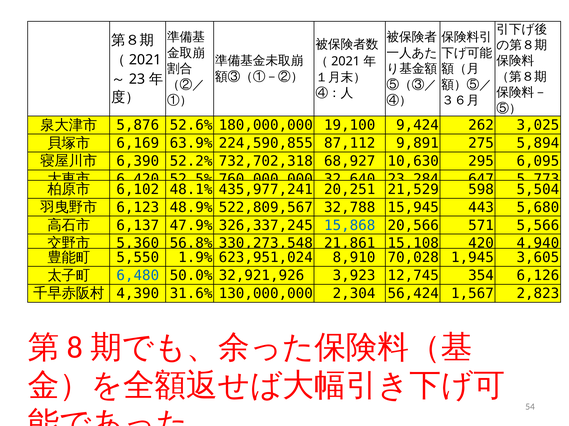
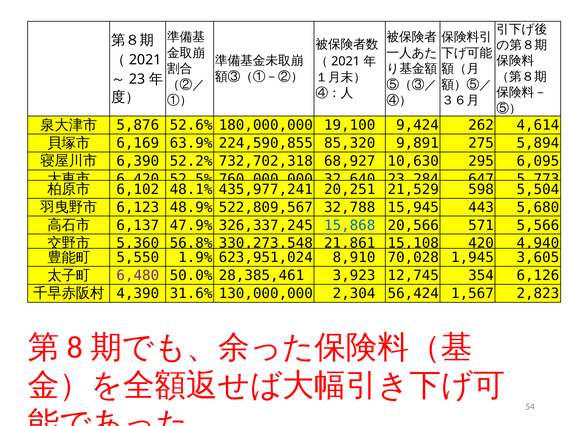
3,025: 3,025 -> 4,614
87,112: 87,112 -> 85,320
6,480 colour: blue -> purple
32,921,926: 32,921,926 -> 28,385,461
